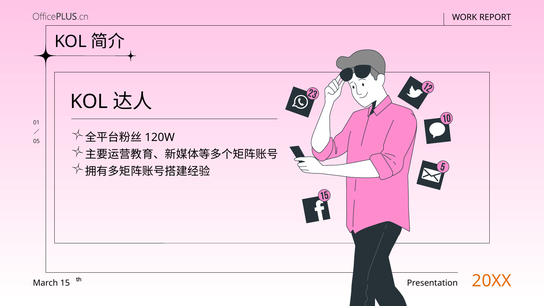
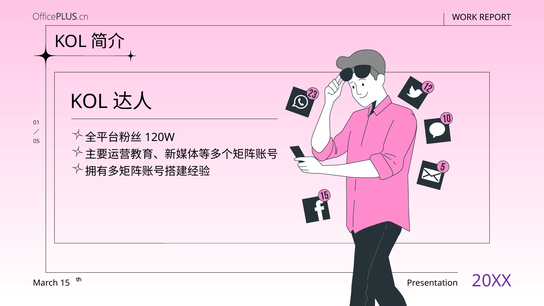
20XX colour: orange -> purple
